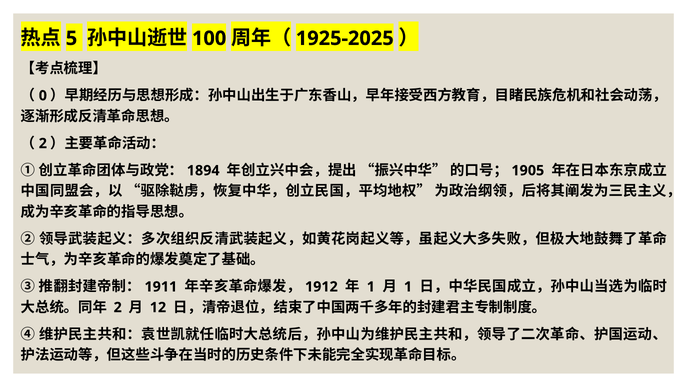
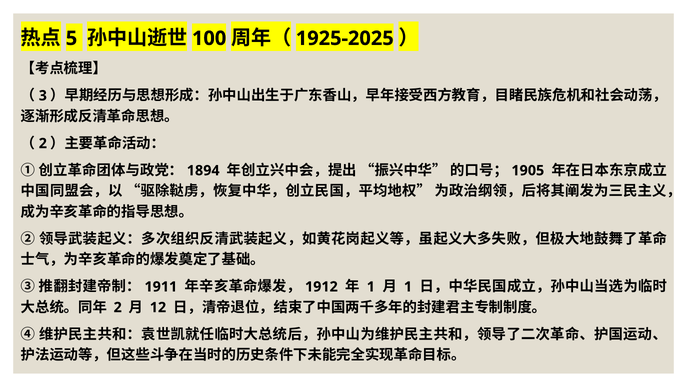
0: 0 -> 3
